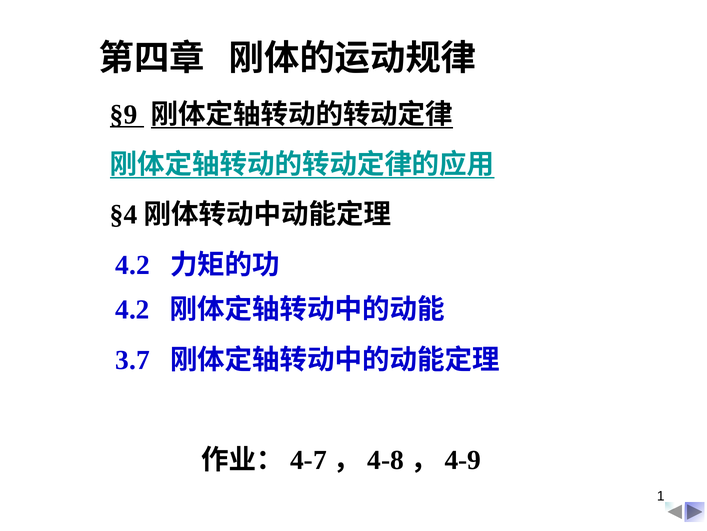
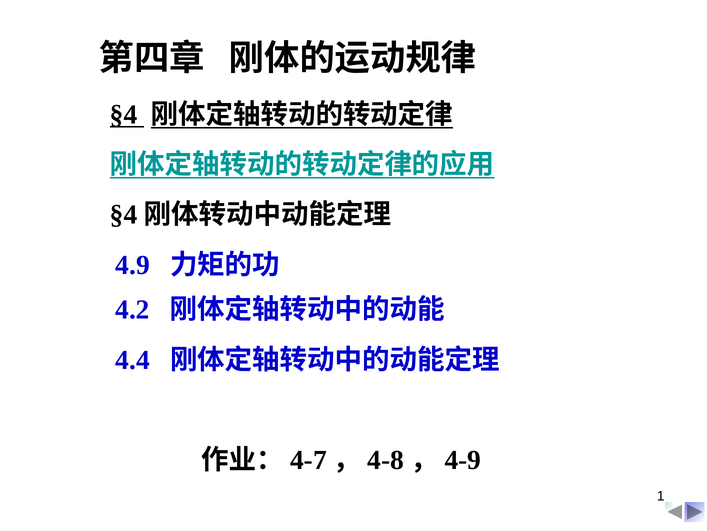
§9 at (124, 114): §9 -> §4
4.2 at (133, 265): 4.2 -> 4.9
3.7: 3.7 -> 4.4
